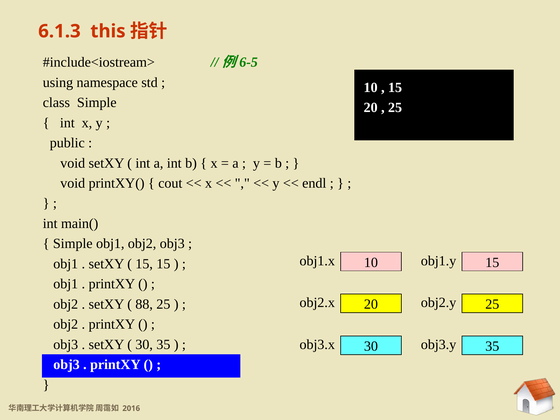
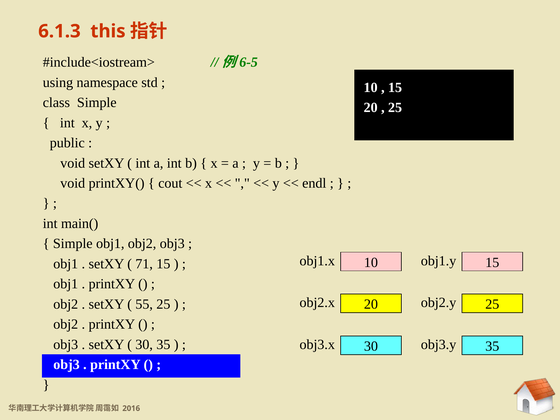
15 at (144, 264): 15 -> 71
88: 88 -> 55
